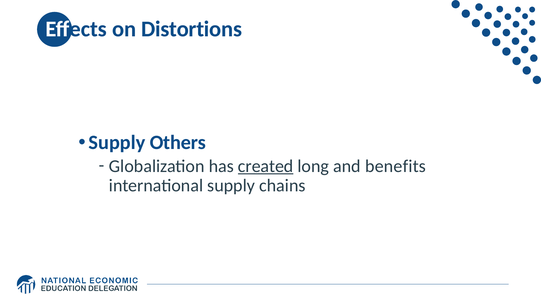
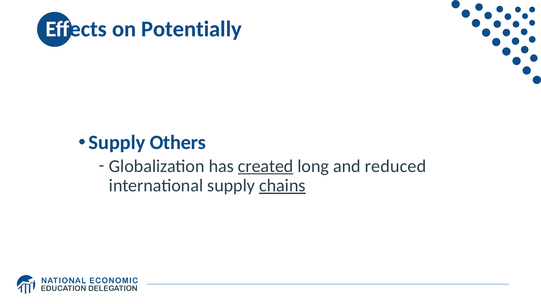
Distortions: Distortions -> Potentially
benefits: benefits -> reduced
chains underline: none -> present
